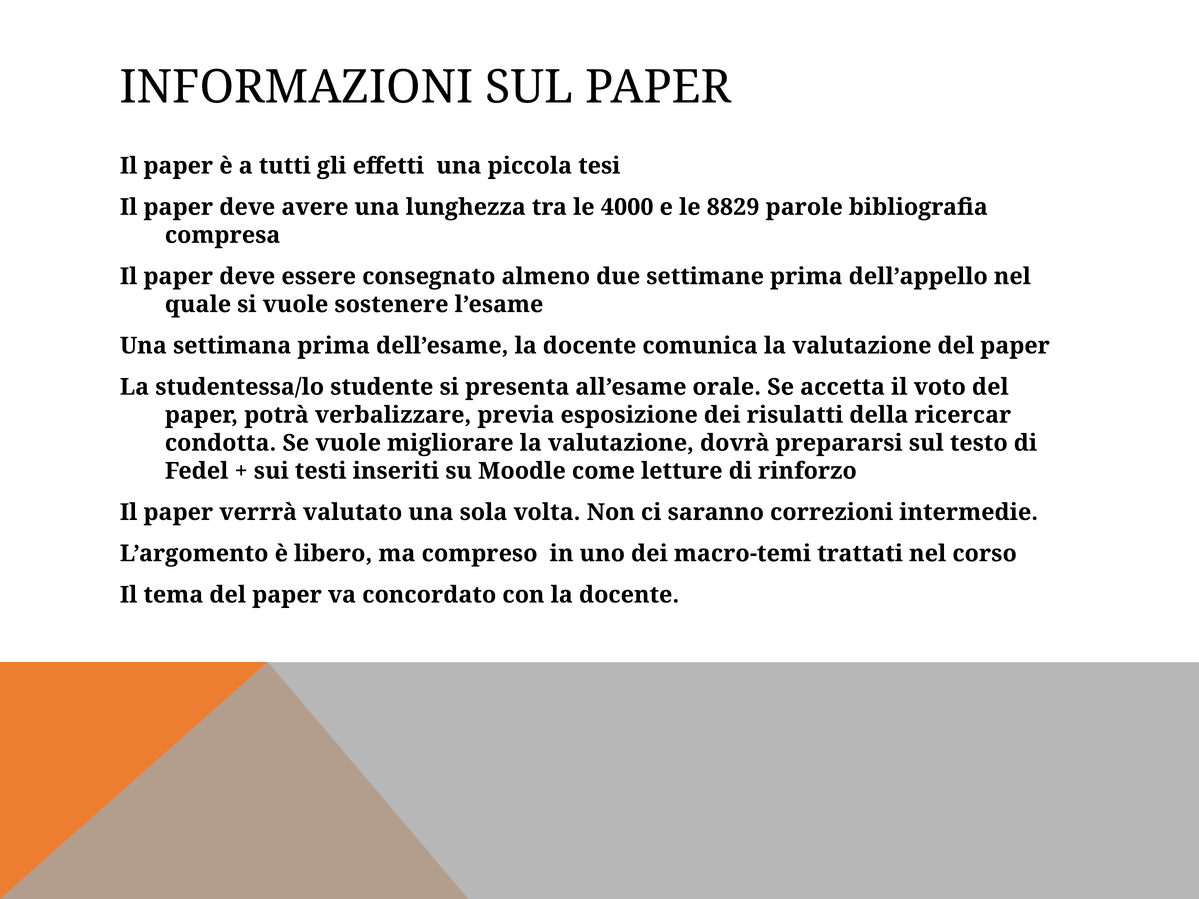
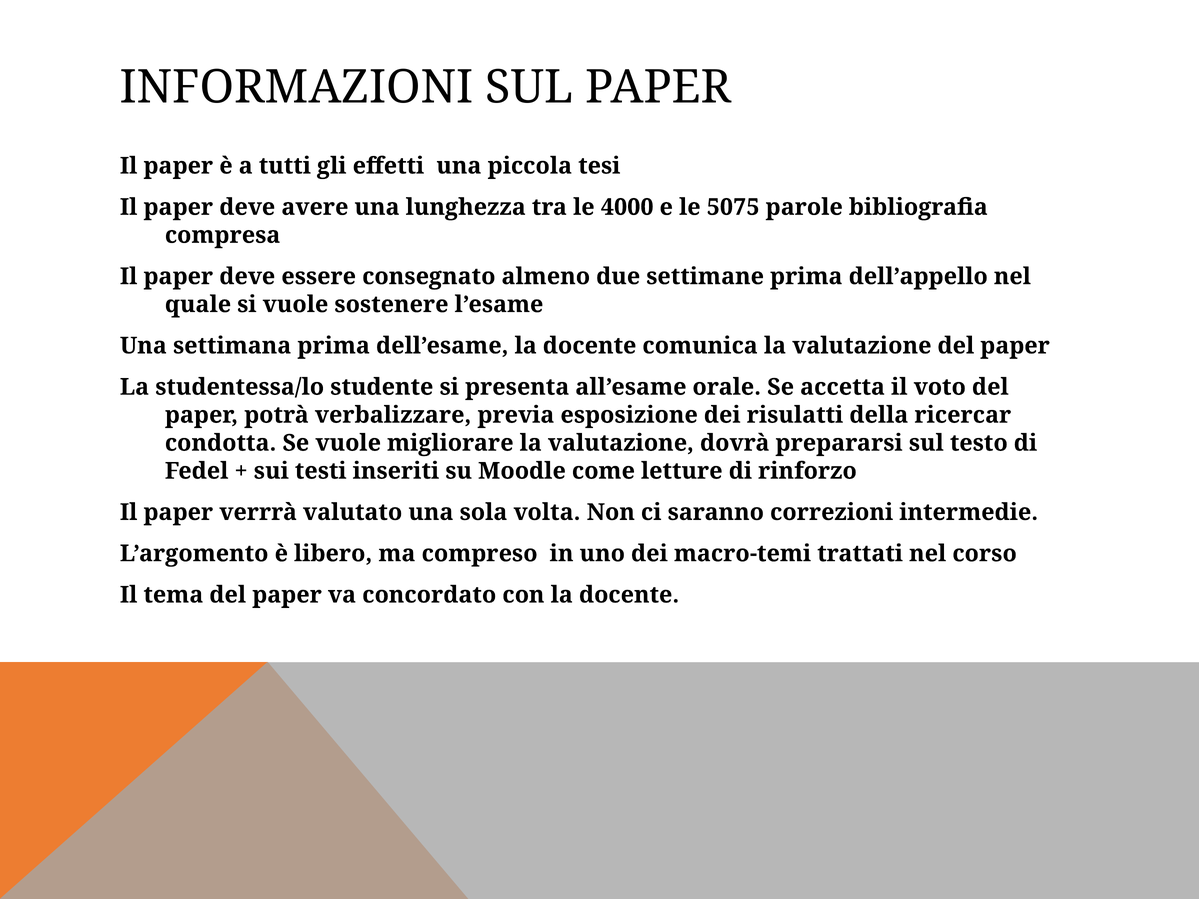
8829: 8829 -> 5075
